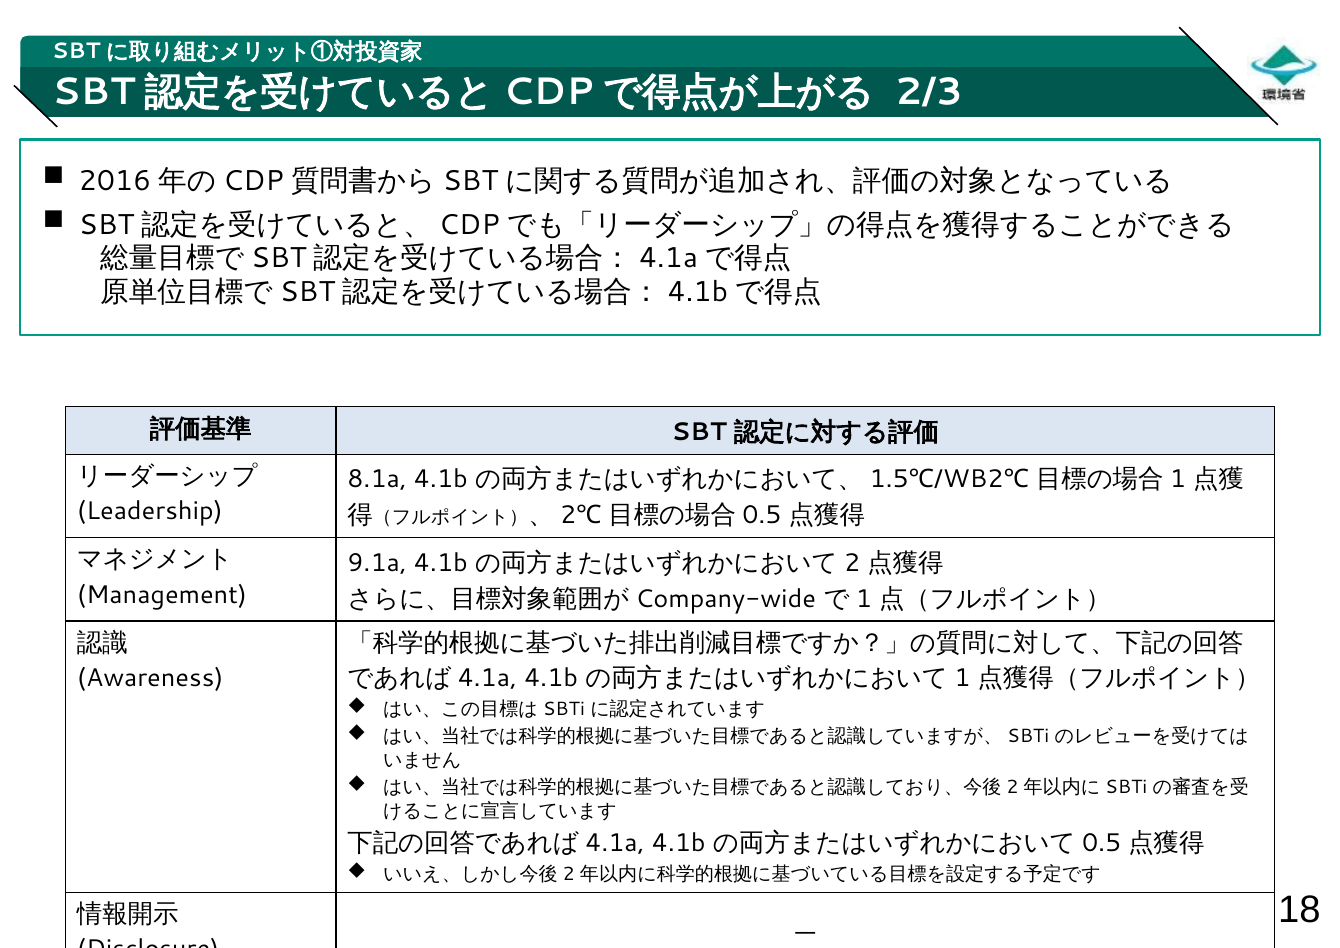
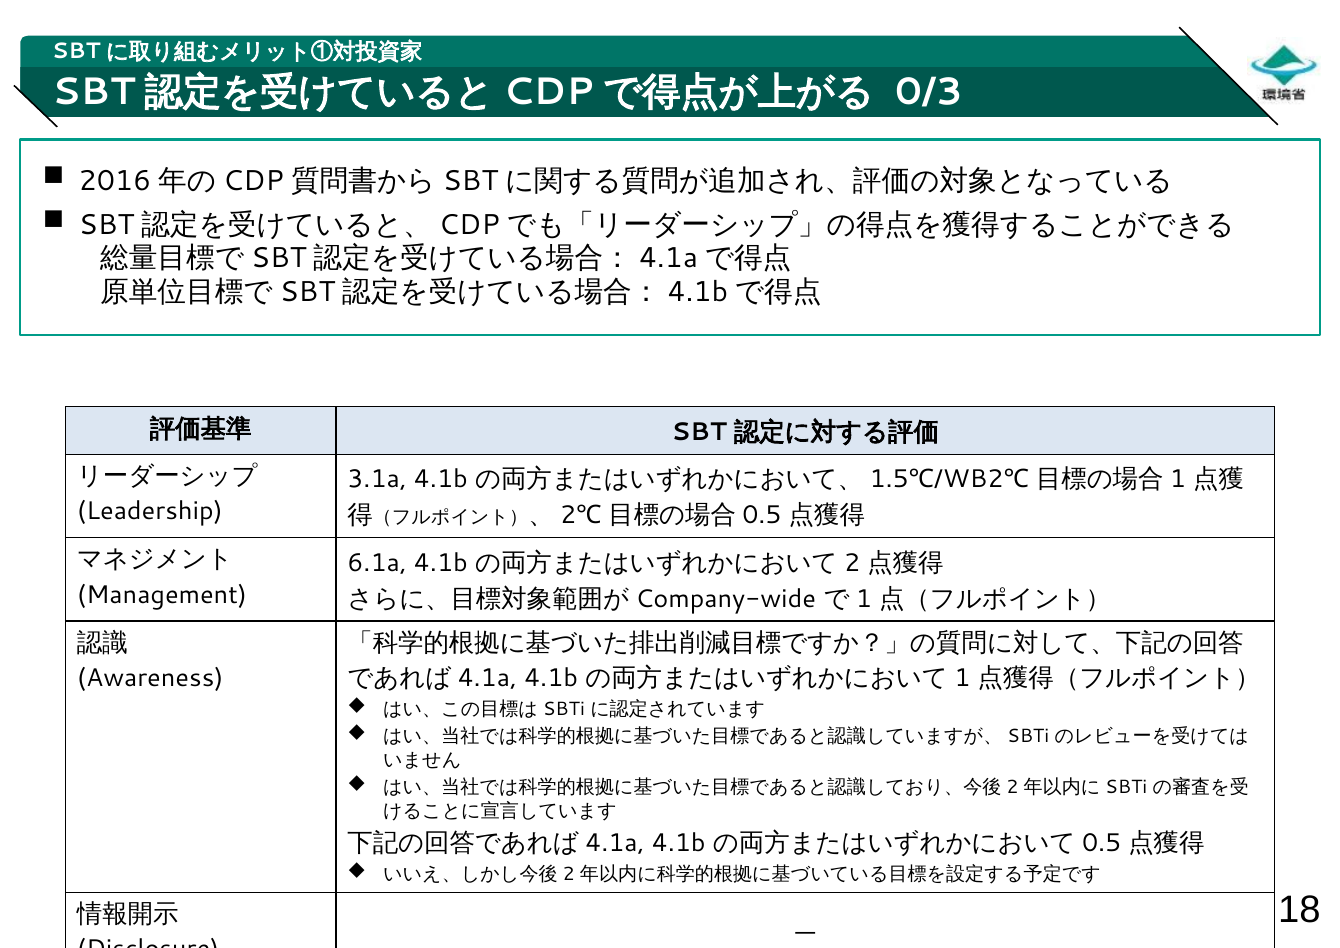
2/3: 2/3 -> 0/3
8.1a: 8.1a -> 3.1a
9.1a: 9.1a -> 6.1a
